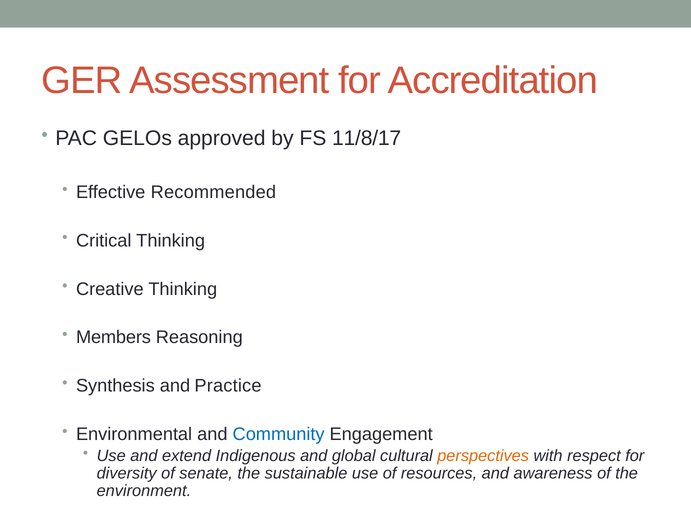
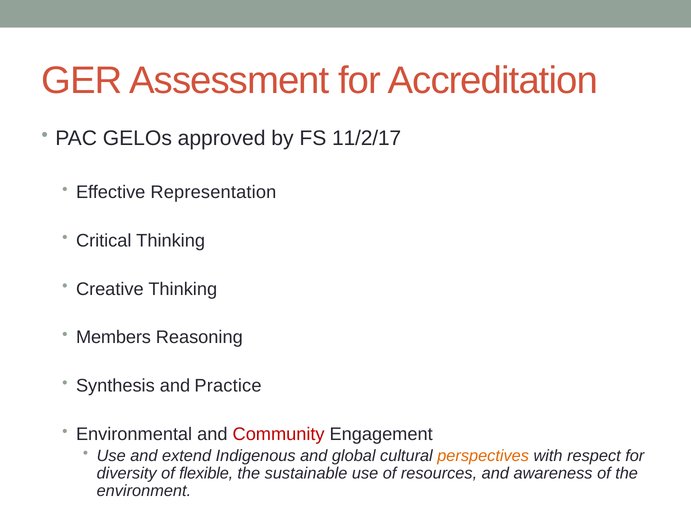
11/8/17: 11/8/17 -> 11/2/17
Recommended: Recommended -> Representation
Community colour: blue -> red
senate: senate -> flexible
